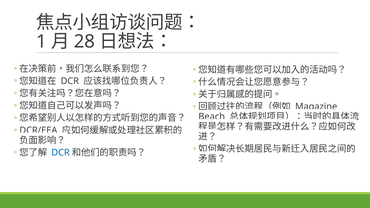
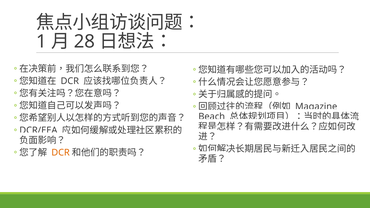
DCR at (61, 153) colour: blue -> orange
